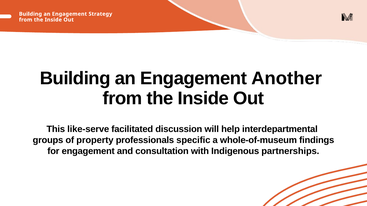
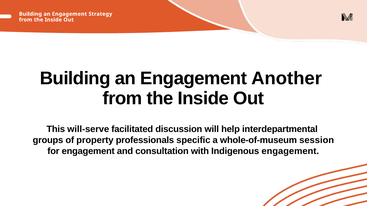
like-serve: like-serve -> will-serve
findings: findings -> session
Indigenous partnerships: partnerships -> engagement
